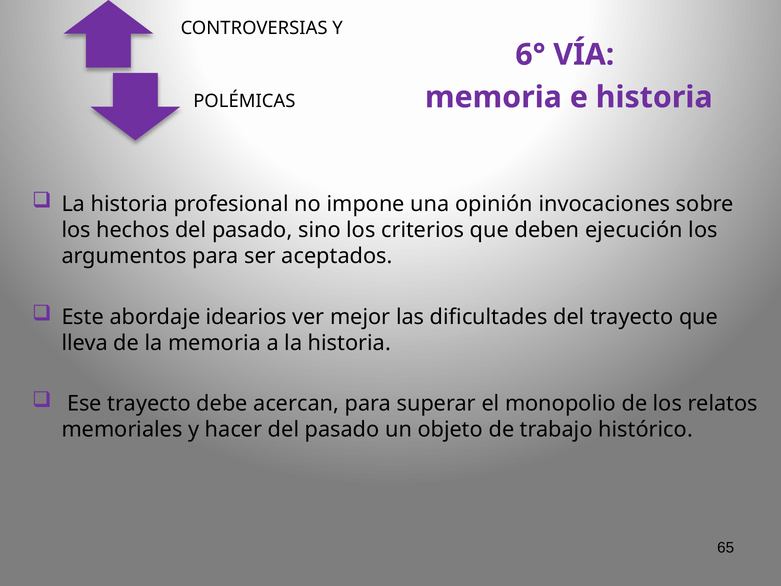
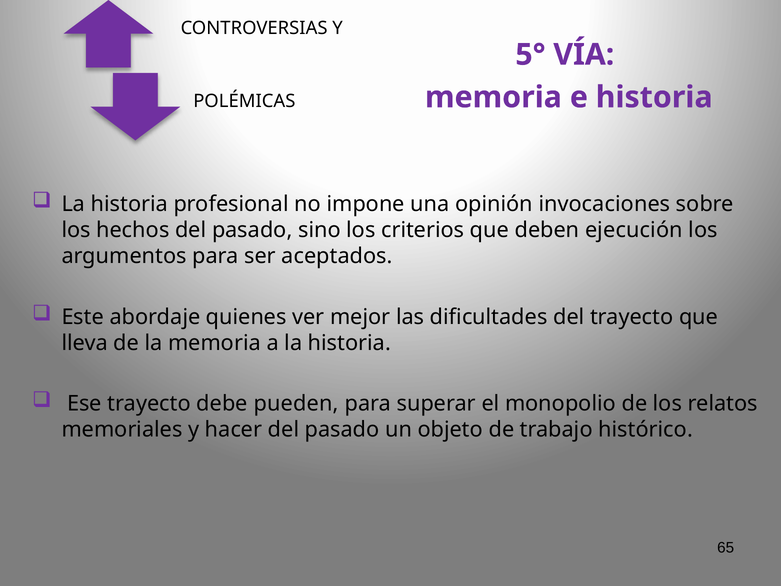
6°: 6° -> 5°
idearios: idearios -> quienes
acercan: acercan -> pueden
